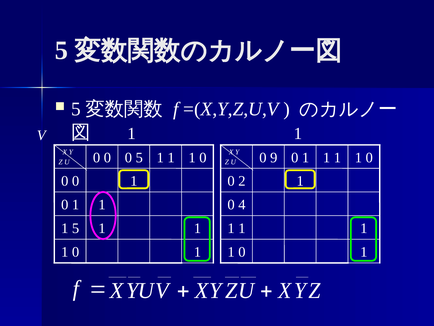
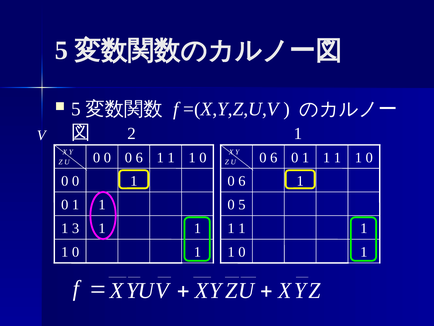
V 1: 1 -> 2
5 at (139, 157): 5 -> 6
9 at (274, 157): 9 -> 6
2 at (242, 181): 2 -> 6
0 4: 4 -> 5
1 5: 5 -> 3
